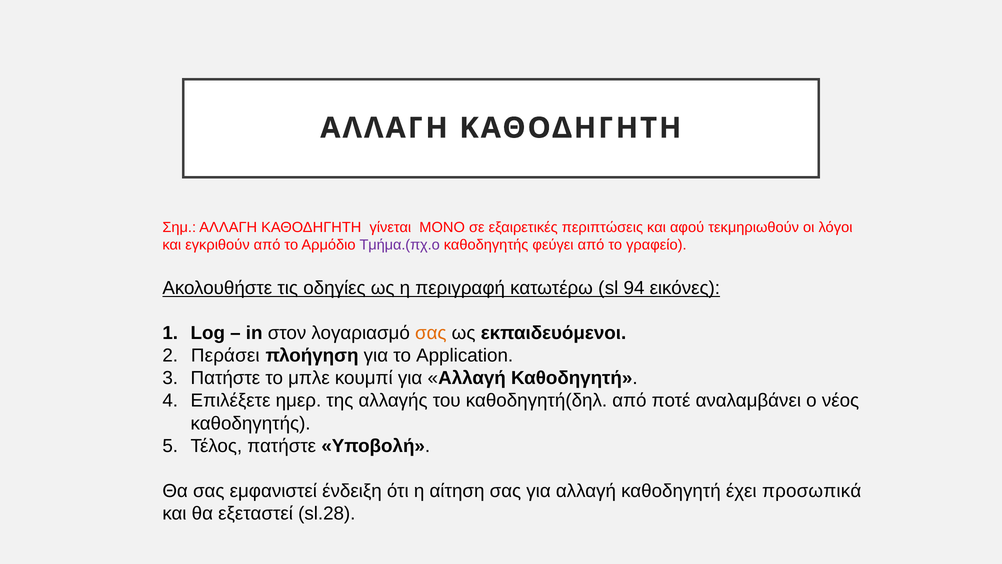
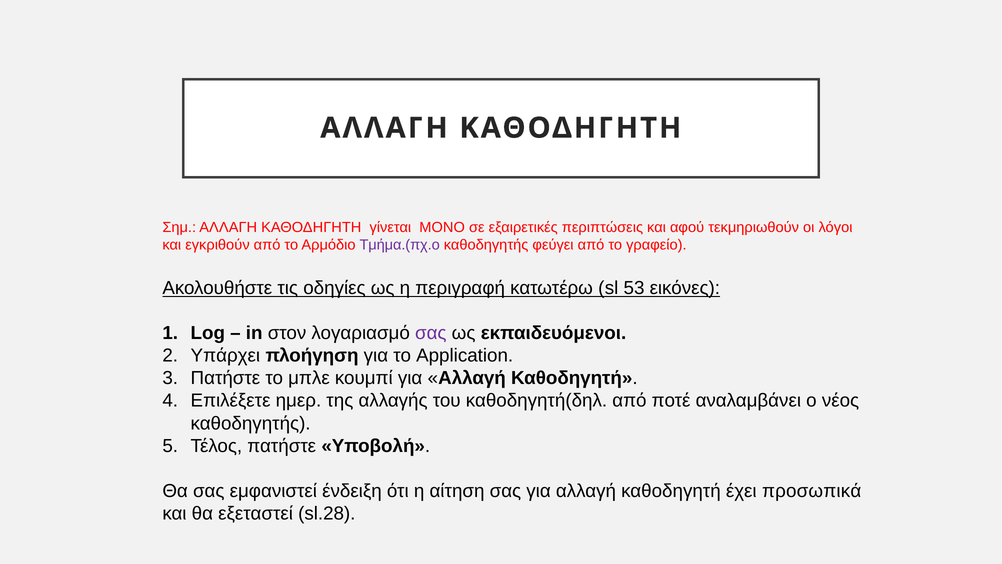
94: 94 -> 53
σας at (431, 333) colour: orange -> purple
Περάσει: Περάσει -> Υπάρχει
